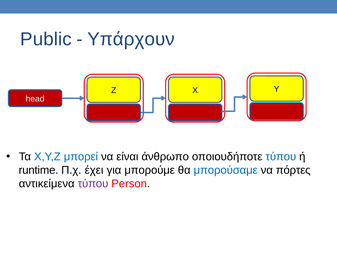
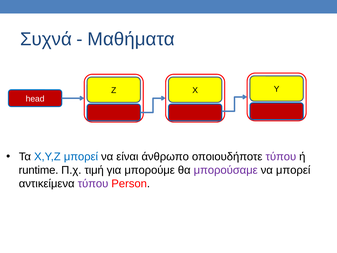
Public: Public -> Συχνά
Υπάρχουν: Υπάρχουν -> Μαθήματα
τύπου at (281, 157) colour: blue -> purple
έχει: έχει -> τιμή
μπορούσαμε colour: blue -> purple
να πόρτες: πόρτες -> μπορεί
